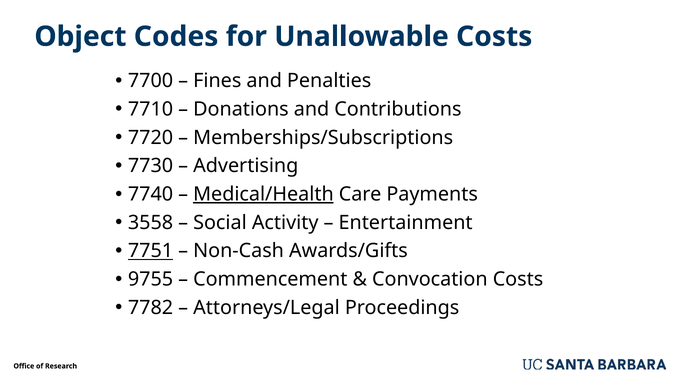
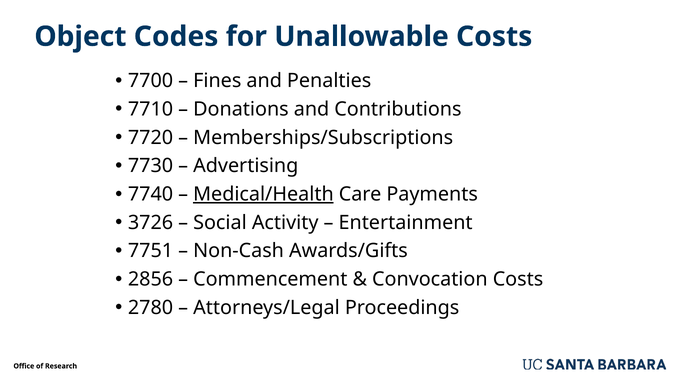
3558: 3558 -> 3726
7751 underline: present -> none
9755: 9755 -> 2856
7782: 7782 -> 2780
